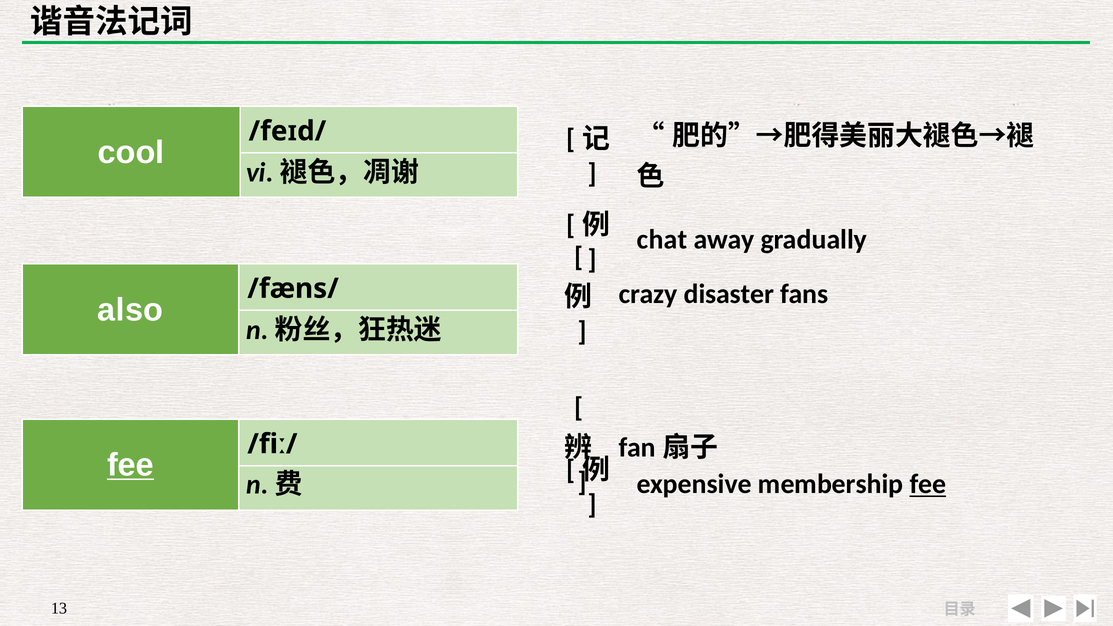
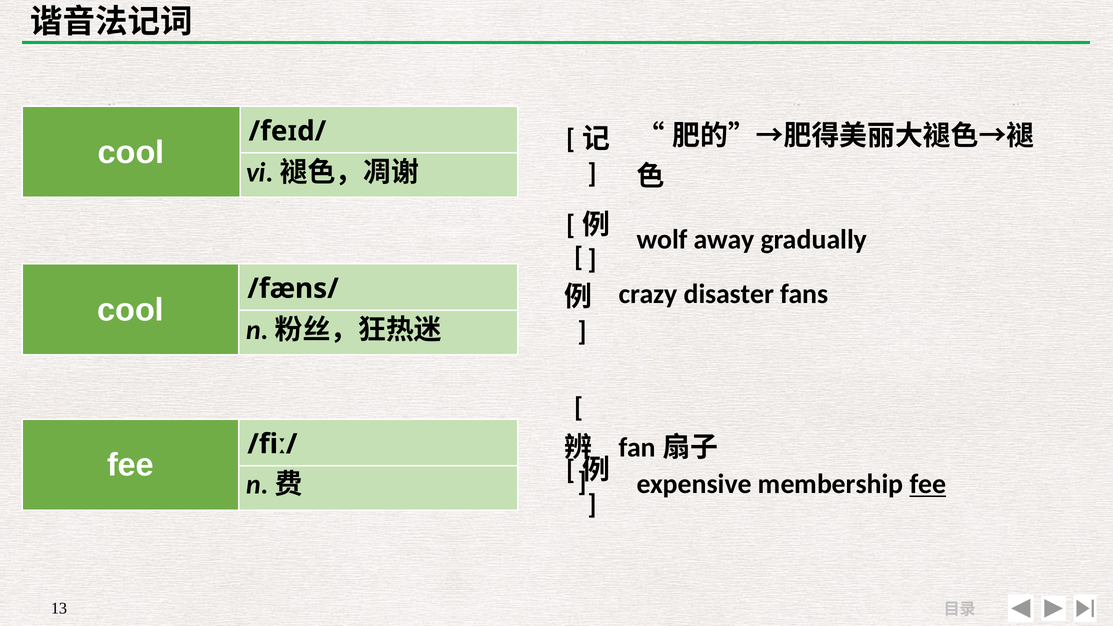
chat: chat -> wolf
also at (130, 310): also -> cool
fee at (131, 465) underline: present -> none
